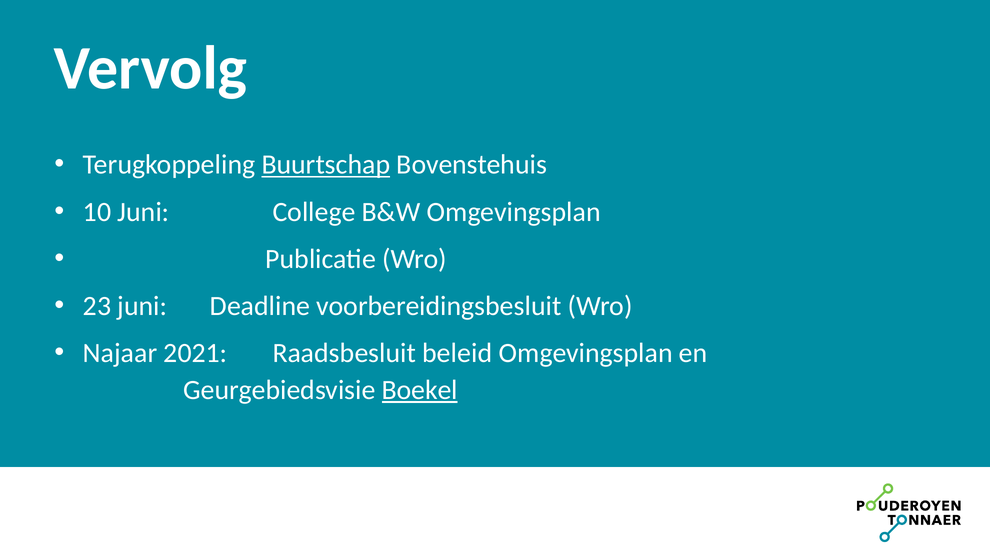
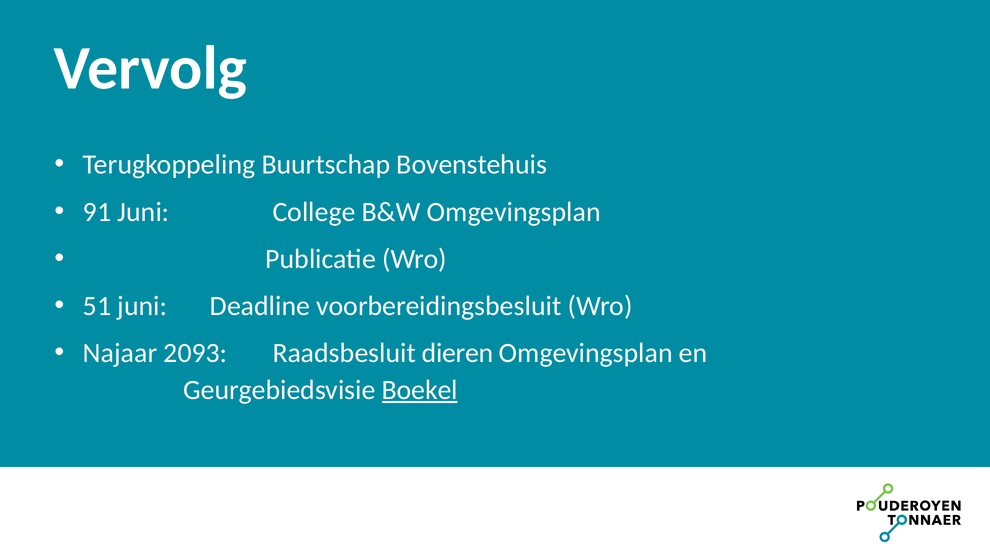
Buurtschap underline: present -> none
10: 10 -> 91
23: 23 -> 51
2021: 2021 -> 2093
beleid: beleid -> dieren
